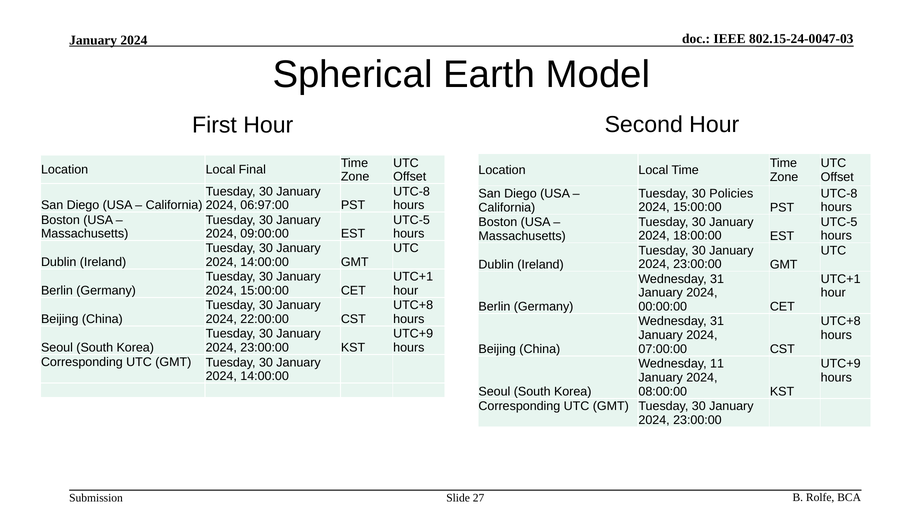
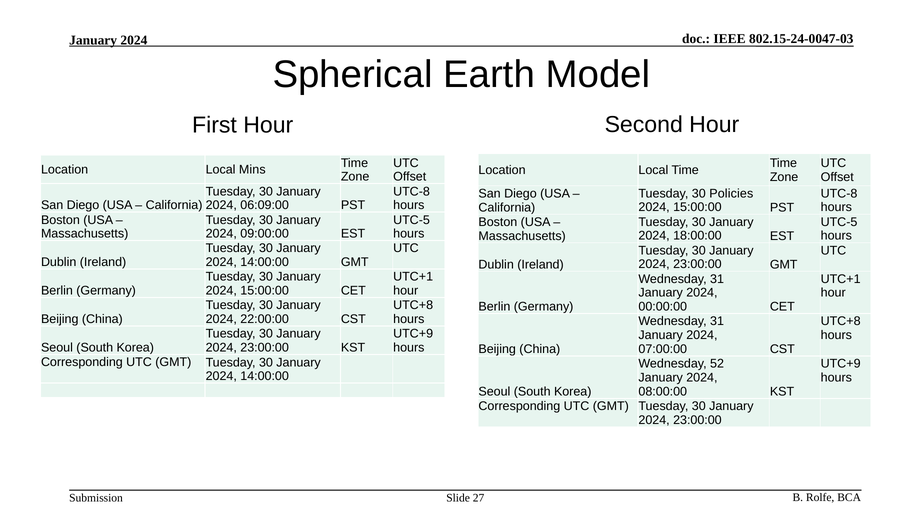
Final: Final -> Mins
06:97:00: 06:97:00 -> 06:09:00
11: 11 -> 52
